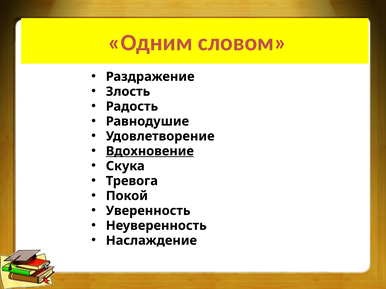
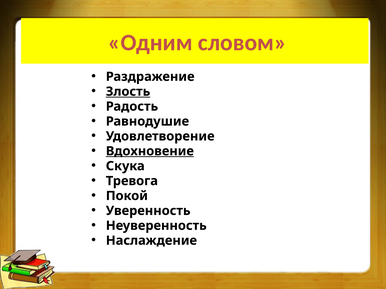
Злость underline: none -> present
